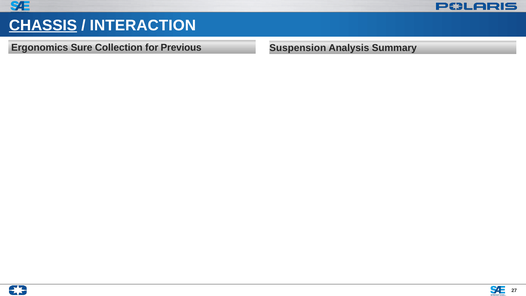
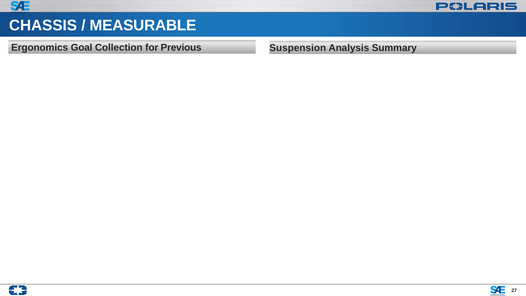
CHASSIS underline: present -> none
INTERACTION: INTERACTION -> MEASURABLE
Sure: Sure -> Goal
